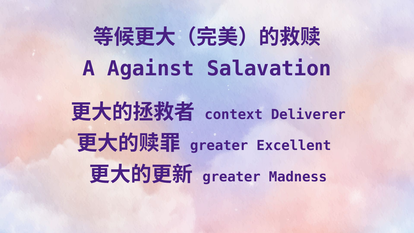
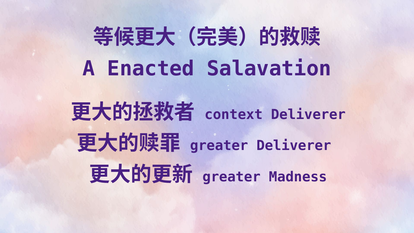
Against: Against -> Enacted
greater Excellent: Excellent -> Deliverer
